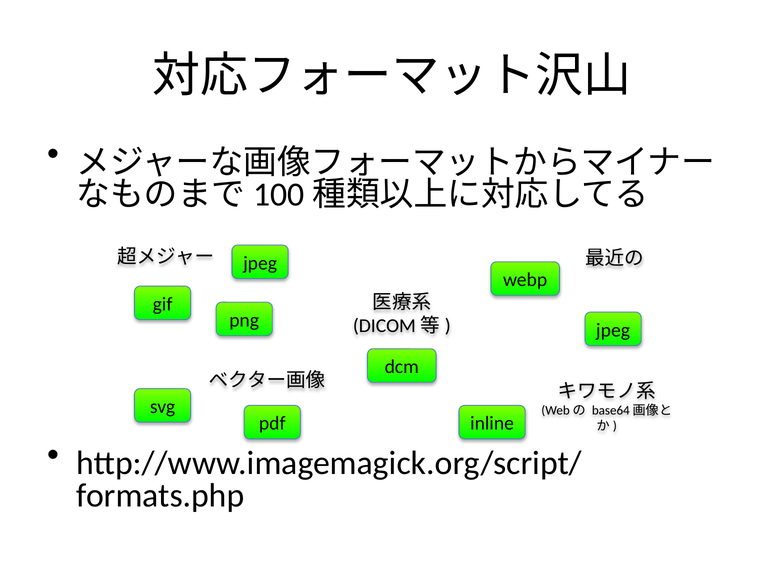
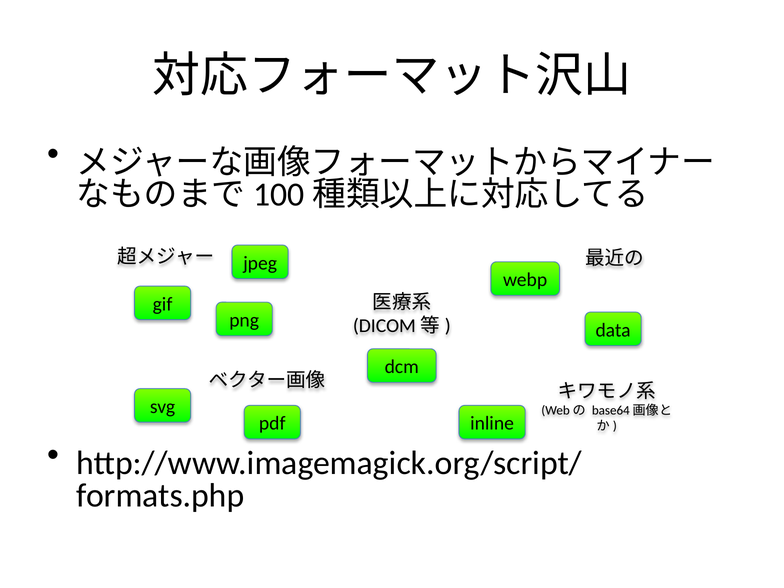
jpeg at (613, 330): jpeg -> data
